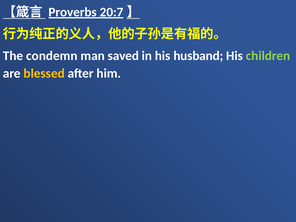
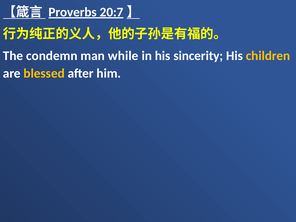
saved: saved -> while
husband: husband -> sincerity
children colour: light green -> yellow
